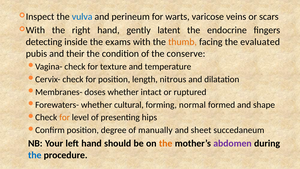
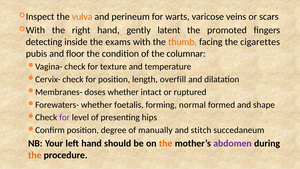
vulva colour: blue -> orange
endocrine: endocrine -> promoted
evaluated: evaluated -> cigarettes
their: their -> floor
conserve: conserve -> columnar
nitrous: nitrous -> overfill
cultural: cultural -> foetalis
for at (65, 117) colour: orange -> purple
sheet: sheet -> stitch
the at (35, 155) colour: blue -> orange
